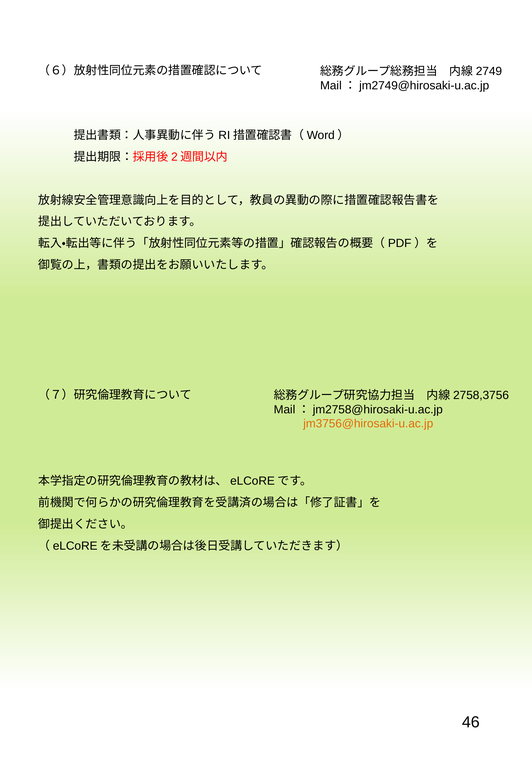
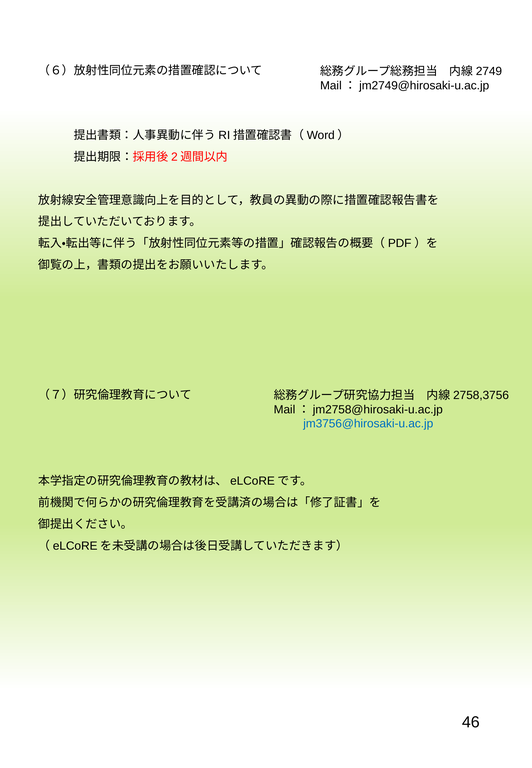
jm3756@hirosaki-u.ac.jp colour: orange -> blue
